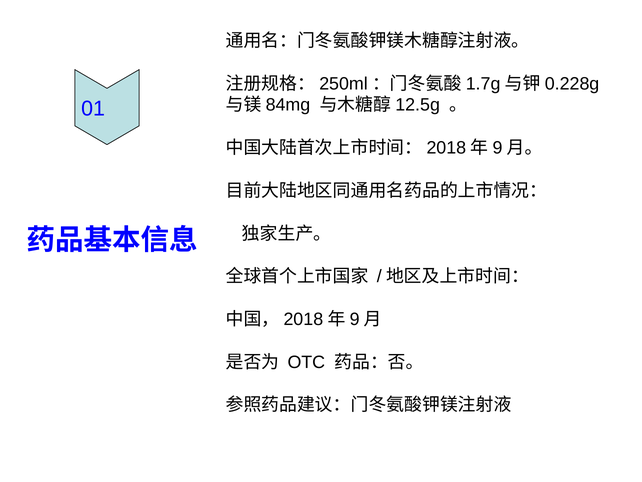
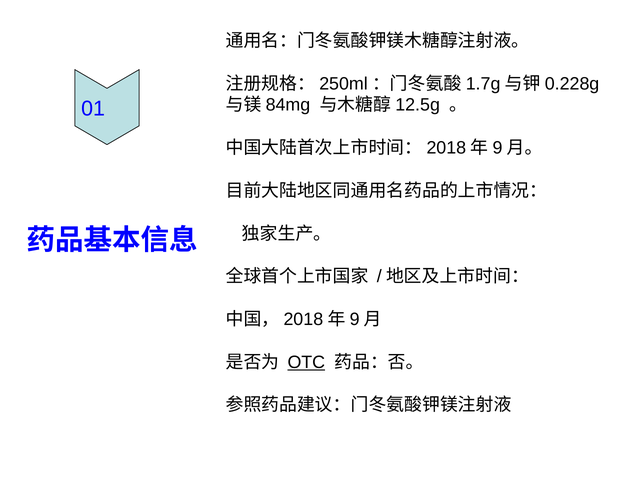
OTC underline: none -> present
